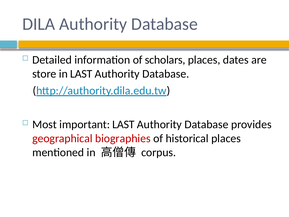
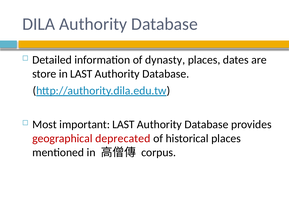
scholars: scholars -> dynasty
biographies: biographies -> deprecated
